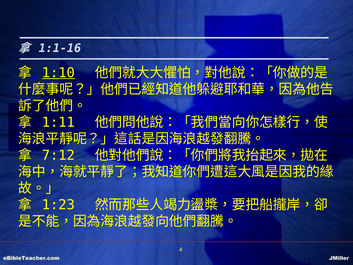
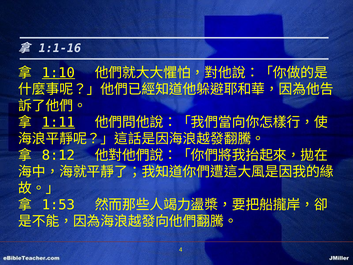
1:11 underline: none -> present
7:12: 7:12 -> 8:12
1:23: 1:23 -> 1:53
